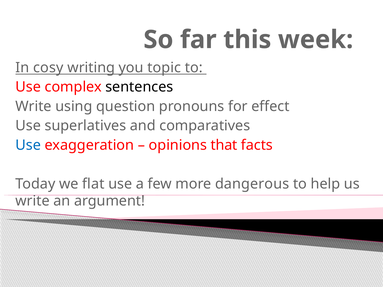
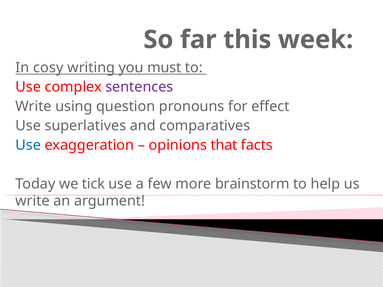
topic: topic -> must
sentences colour: black -> purple
flat: flat -> tick
dangerous: dangerous -> brainstorm
